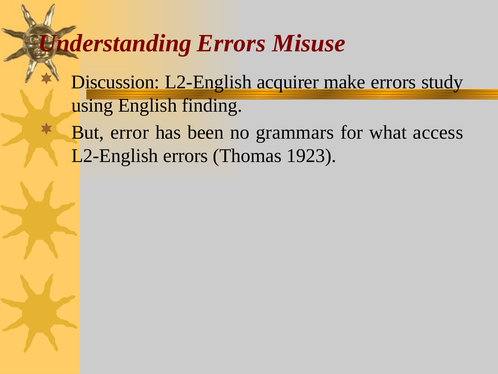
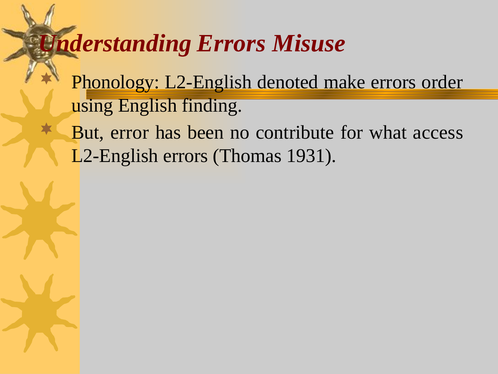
Discussion: Discussion -> Phonology
acquirer: acquirer -> denoted
study: study -> order
grammars: grammars -> contribute
1923: 1923 -> 1931
